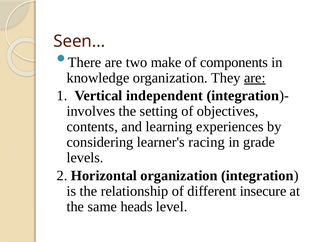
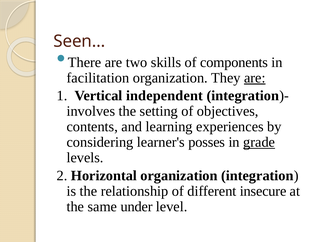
make: make -> skills
knowledge: knowledge -> facilitation
racing: racing -> posses
grade underline: none -> present
heads: heads -> under
